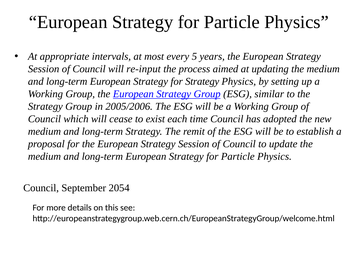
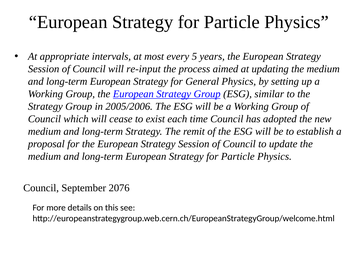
for Strategy: Strategy -> General
2054: 2054 -> 2076
